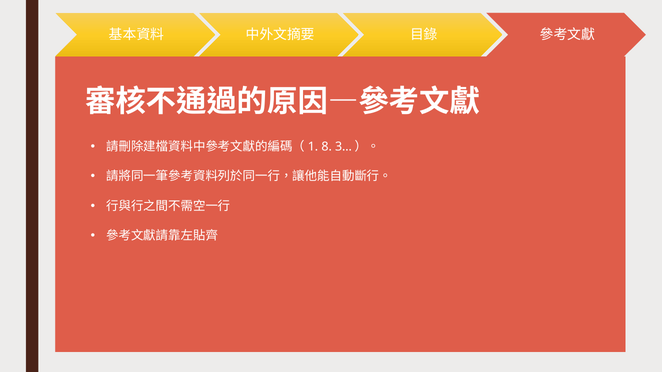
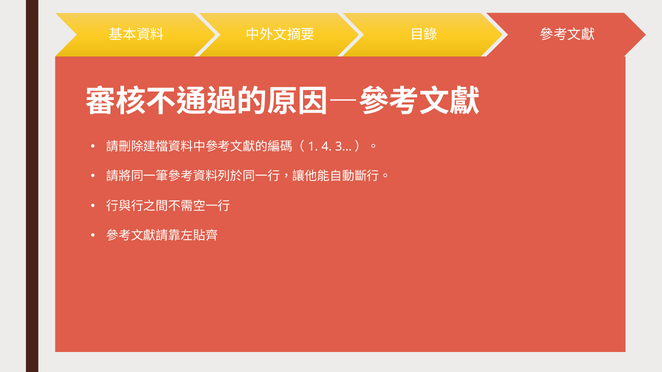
8: 8 -> 4
